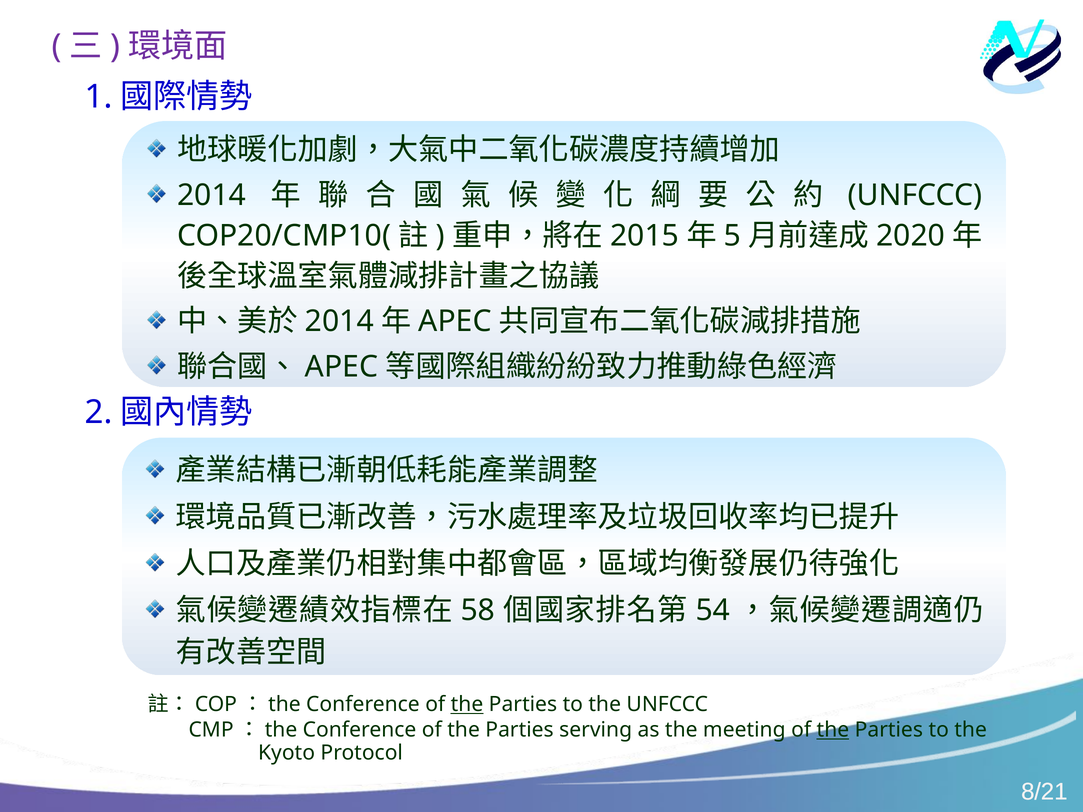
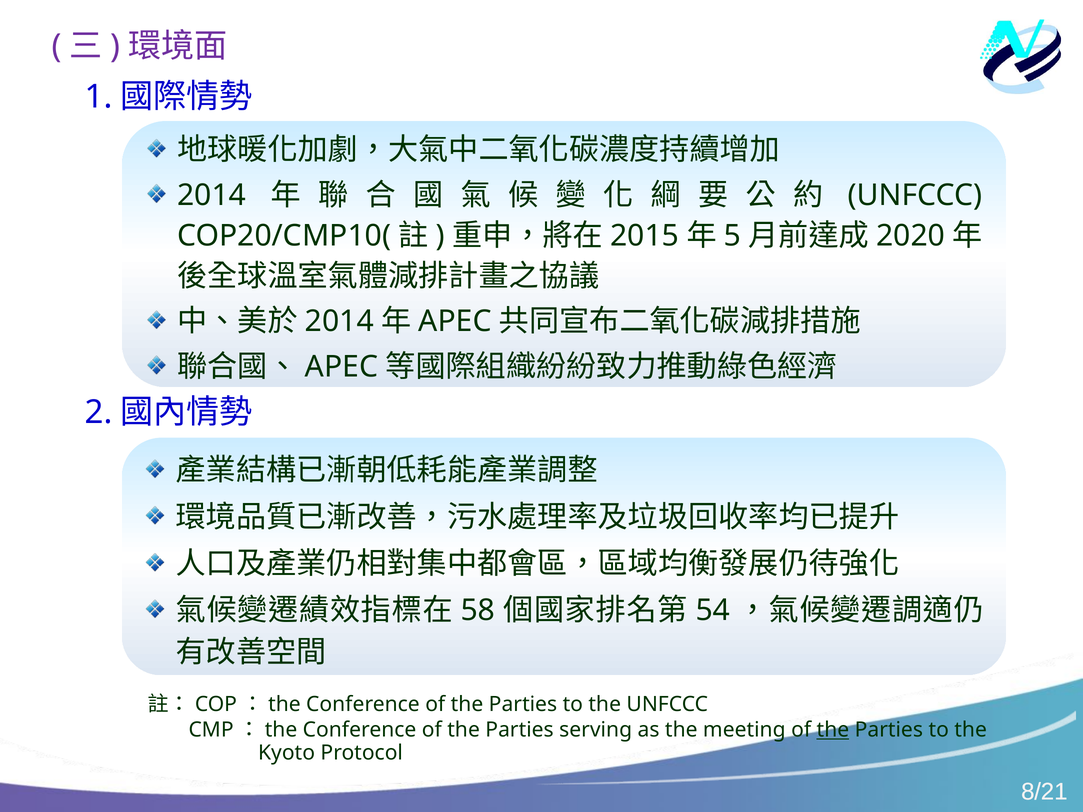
the at (467, 705) underline: present -> none
